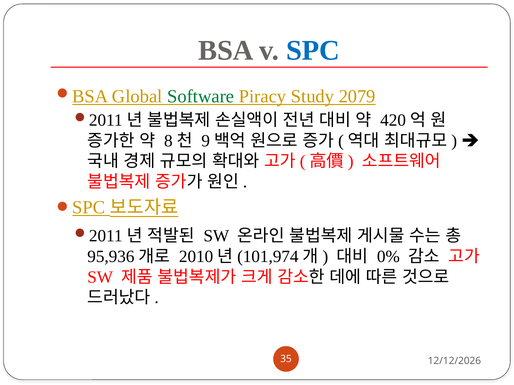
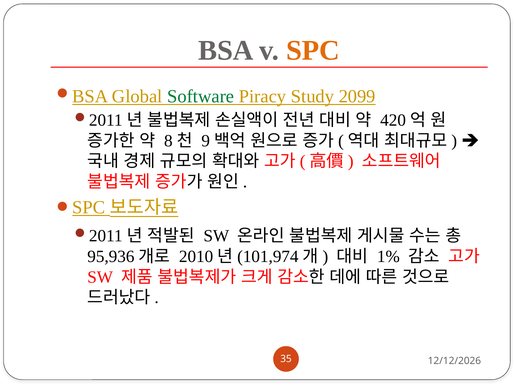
SPC at (313, 51) colour: blue -> orange
2079: 2079 -> 2099
0%: 0% -> 1%
